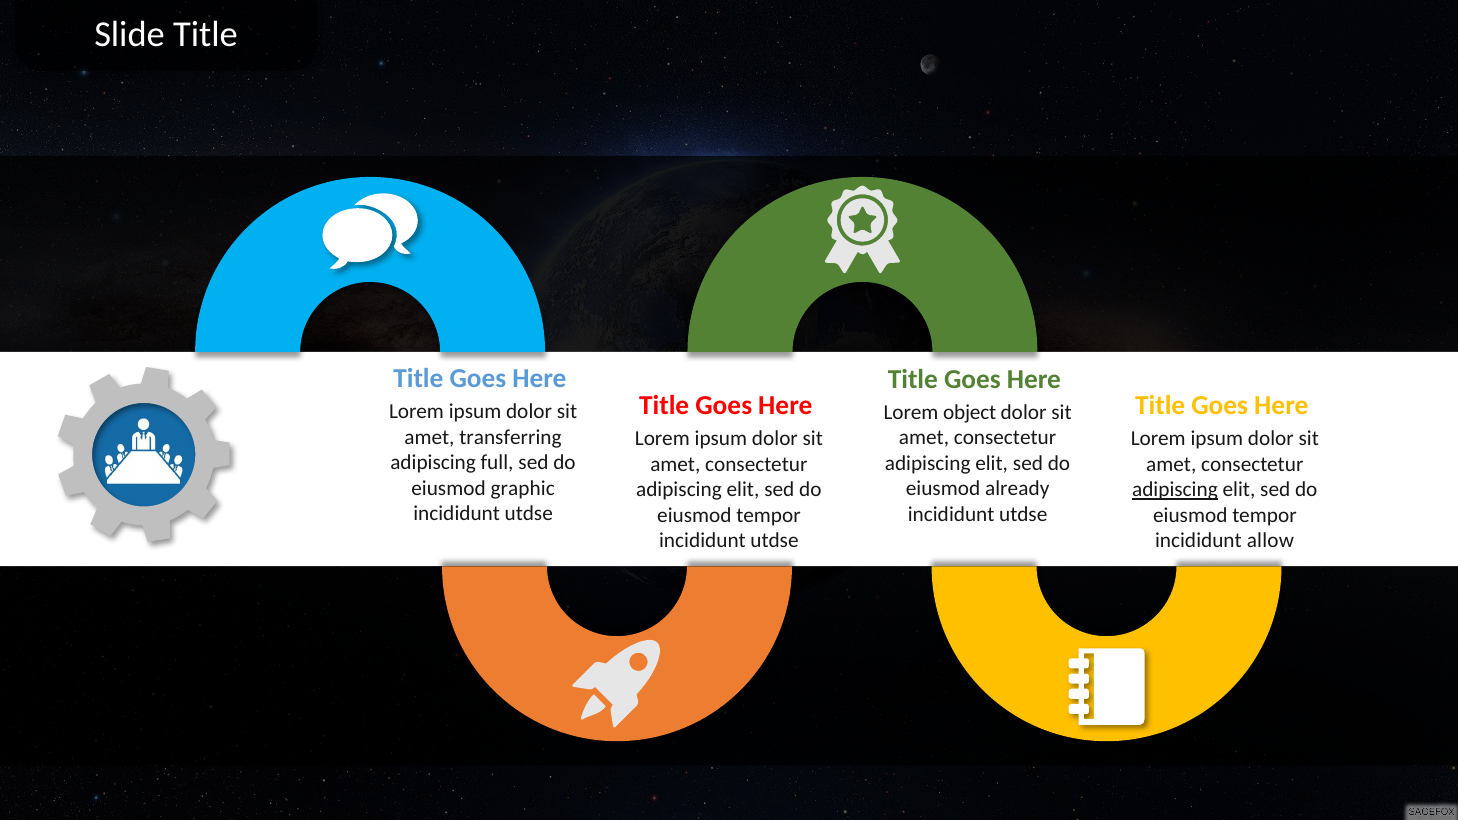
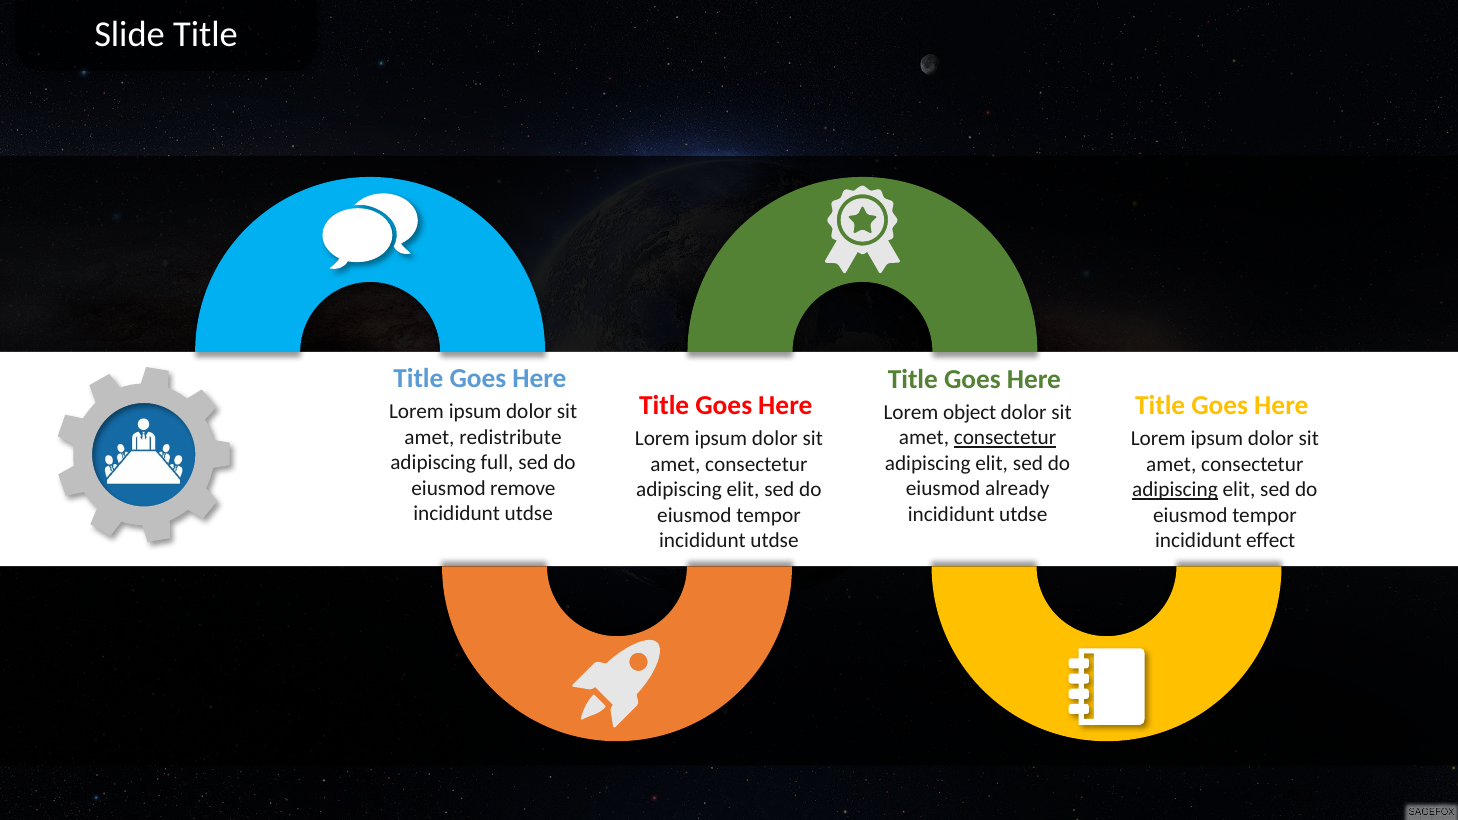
transferring: transferring -> redistribute
consectetur at (1005, 438) underline: none -> present
graphic: graphic -> remove
allow: allow -> effect
